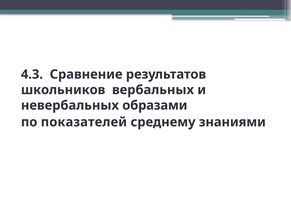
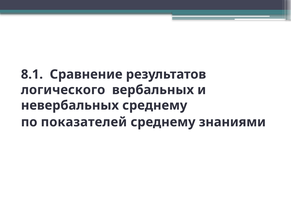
4.3: 4.3 -> 8.1
школьников: школьников -> логического
невербальных образами: образами -> среднему
